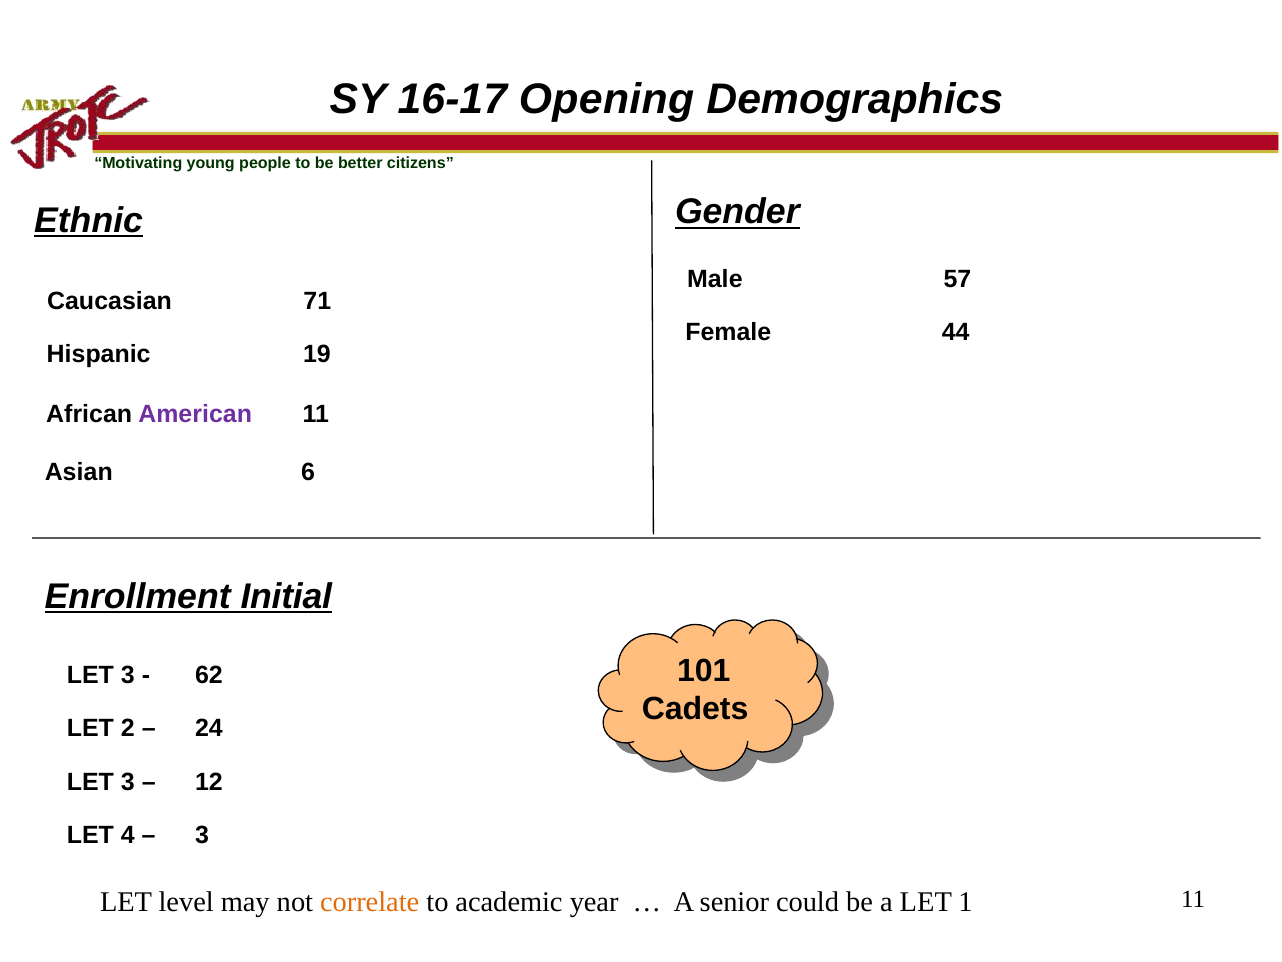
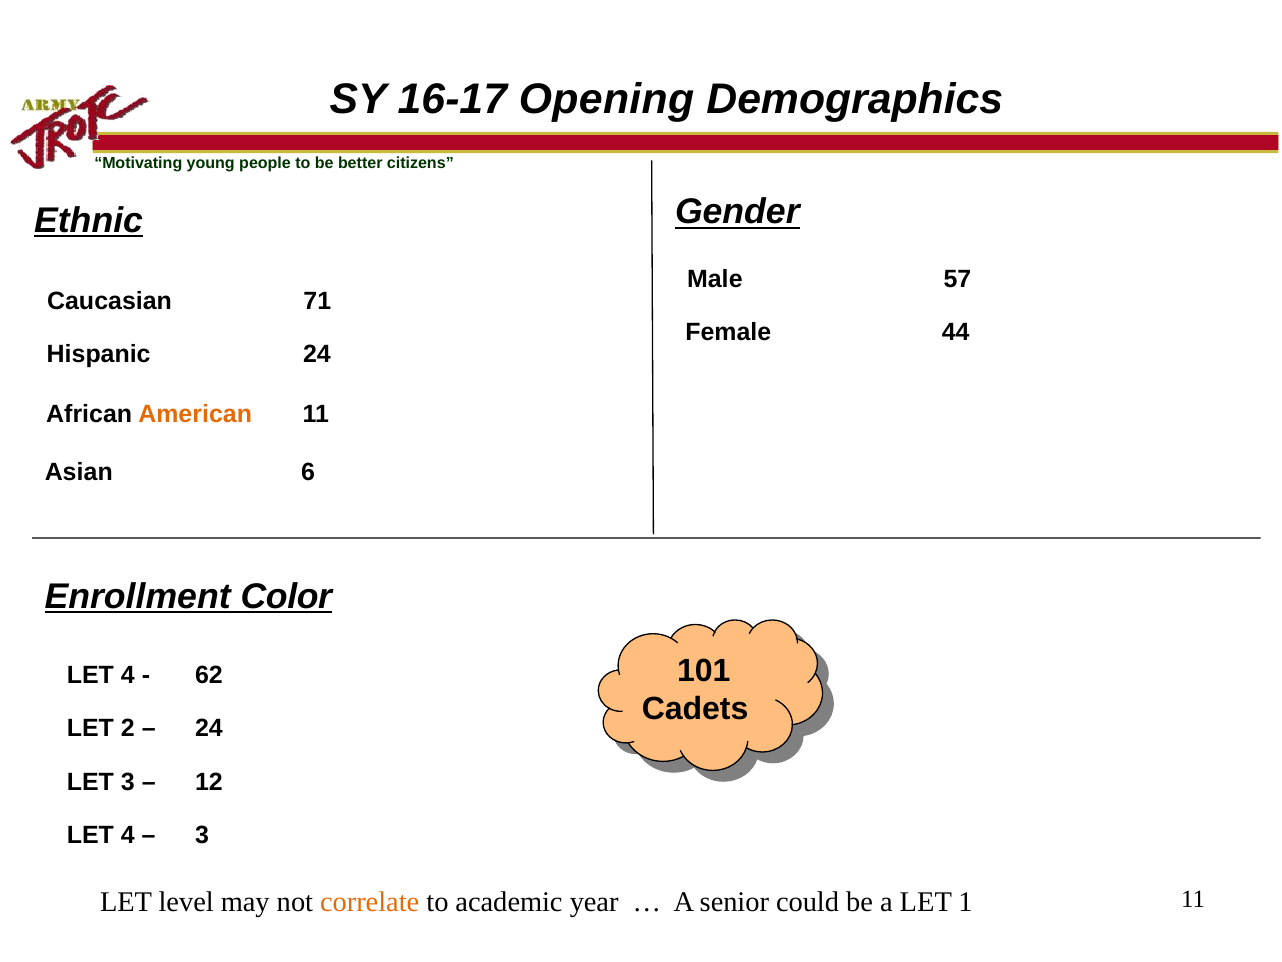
Hispanic 19: 19 -> 24
American colour: purple -> orange
Initial: Initial -> Color
3 at (128, 675): 3 -> 4
